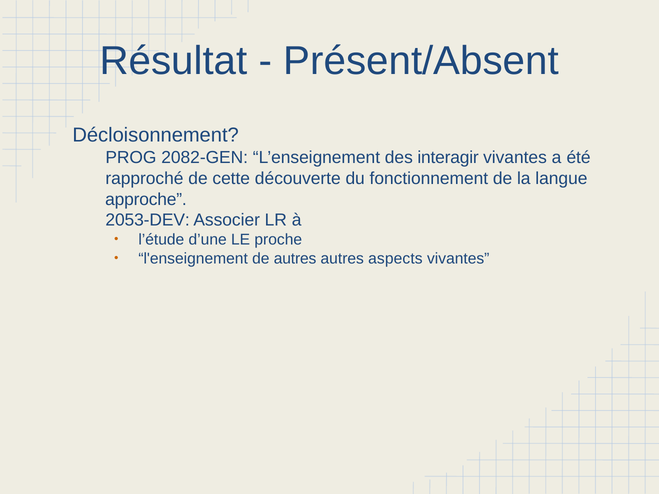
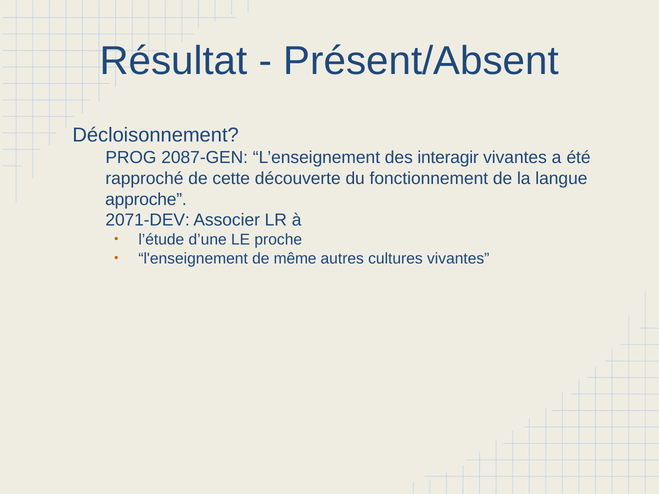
2082-GEN: 2082-GEN -> 2087-GEN
2053-DEV: 2053-DEV -> 2071-DEV
de autres: autres -> même
aspects: aspects -> cultures
